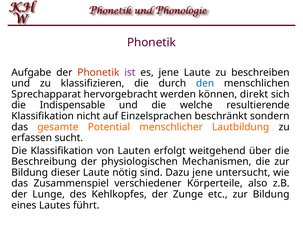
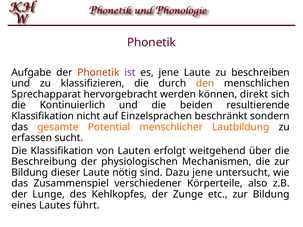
den colour: blue -> orange
Indispensable: Indispensable -> Kontinuierlich
welche: welche -> beiden
